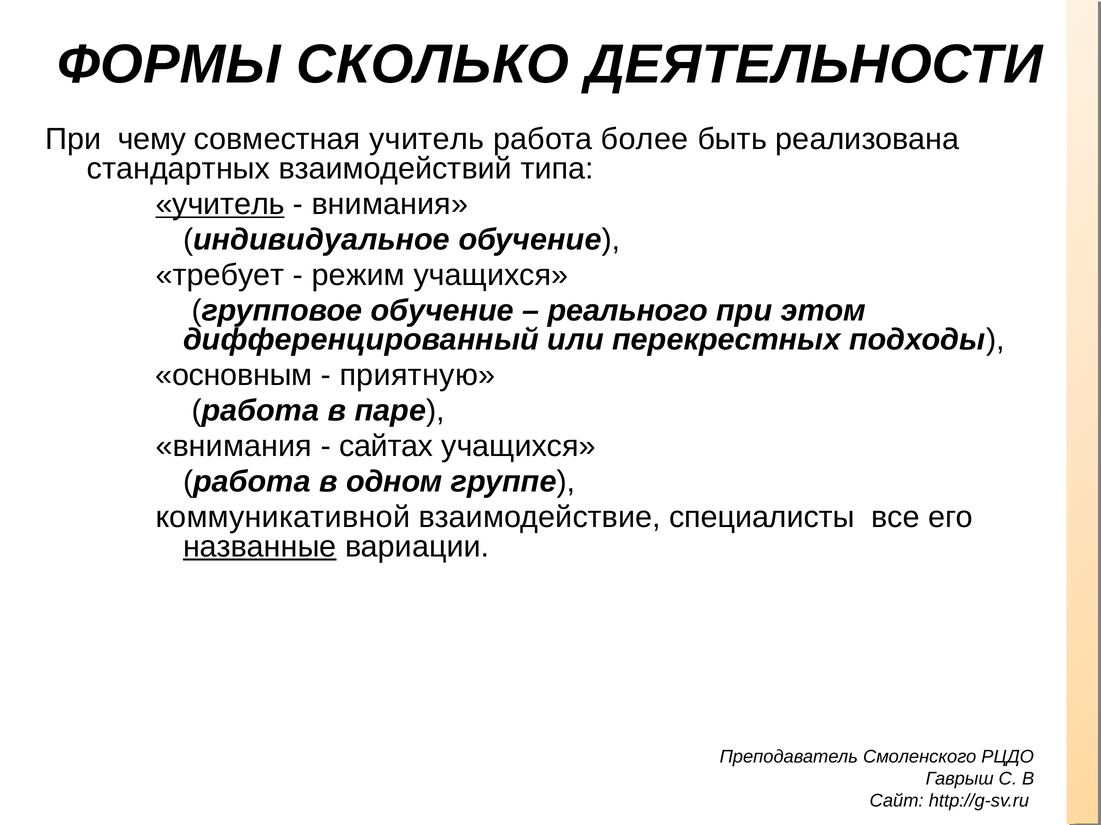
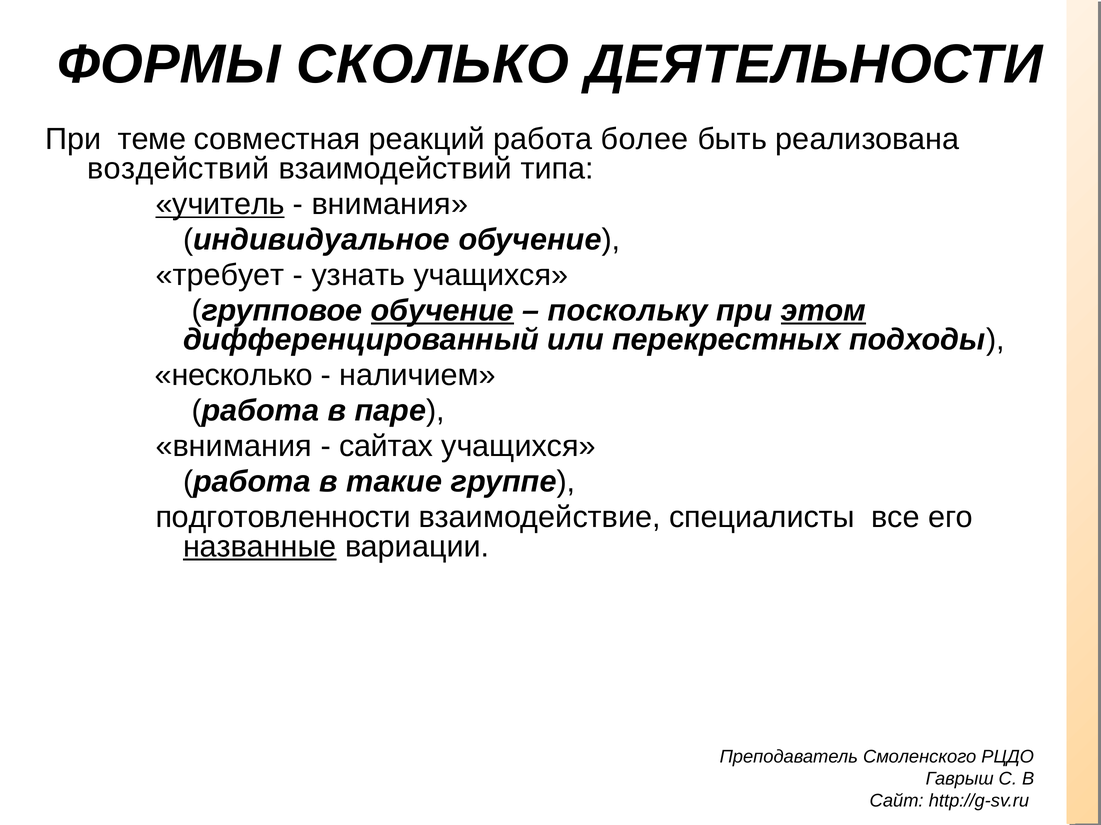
чему: чему -> теме
совместная учитель: учитель -> реакций
стандартных: стандартных -> воздействий
режим: режим -> узнать
обучение at (442, 311) underline: none -> present
реального: реального -> поскольку
этом underline: none -> present
основным: основным -> несколько
приятную: приятную -> наличием
одном: одном -> такие
коммуникативной: коммуникативной -> подготовленности
